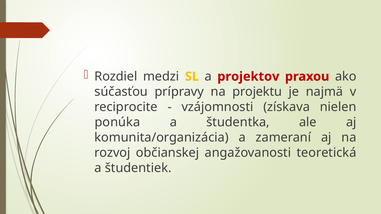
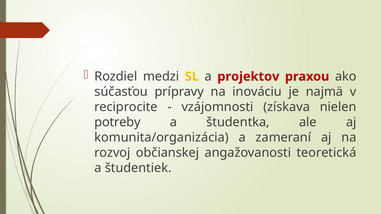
projektu: projektu -> inováciu
ponúka: ponúka -> potreby
